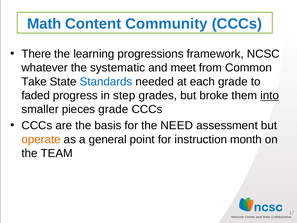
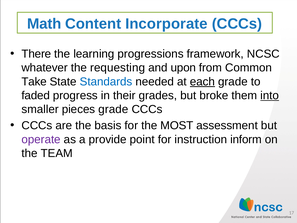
Community: Community -> Incorporate
systematic: systematic -> requesting
meet: meet -> upon
each underline: none -> present
step: step -> their
NEED: NEED -> MOST
operate colour: orange -> purple
general: general -> provide
month: month -> inform
